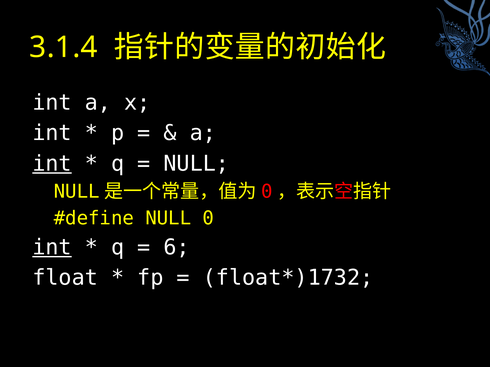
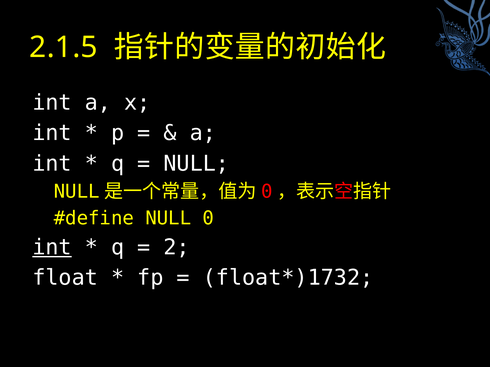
3.1.4: 3.1.4 -> 2.1.5
int at (52, 164) underline: present -> none
6: 6 -> 2
